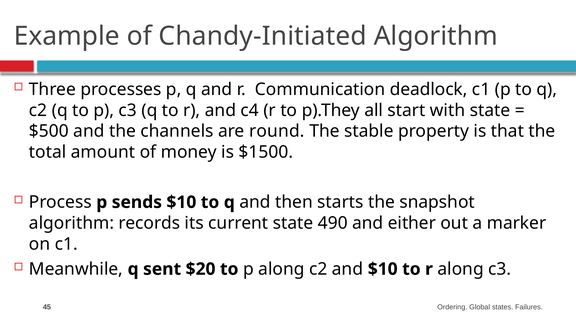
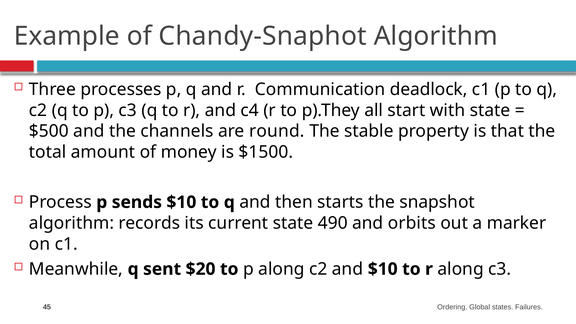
Chandy-Initiated: Chandy-Initiated -> Chandy-Snaphot
either: either -> orbits
